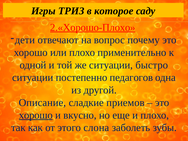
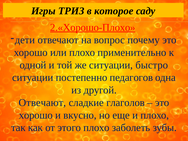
Описание at (42, 103): Описание -> Отвечают
приемов: приемов -> глаголов
хорошо at (36, 115) underline: present -> none
этого слона: слона -> плохо
